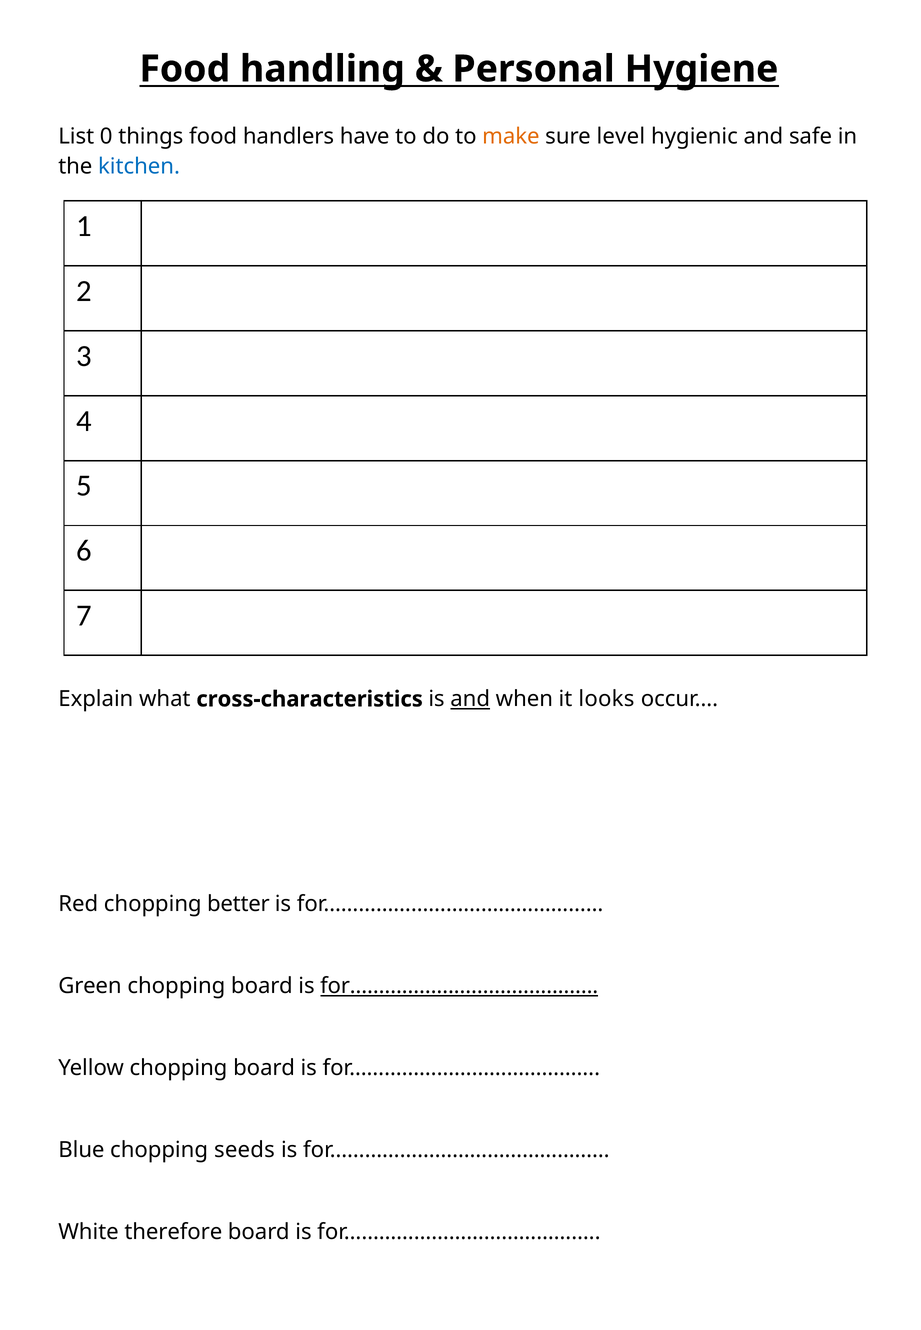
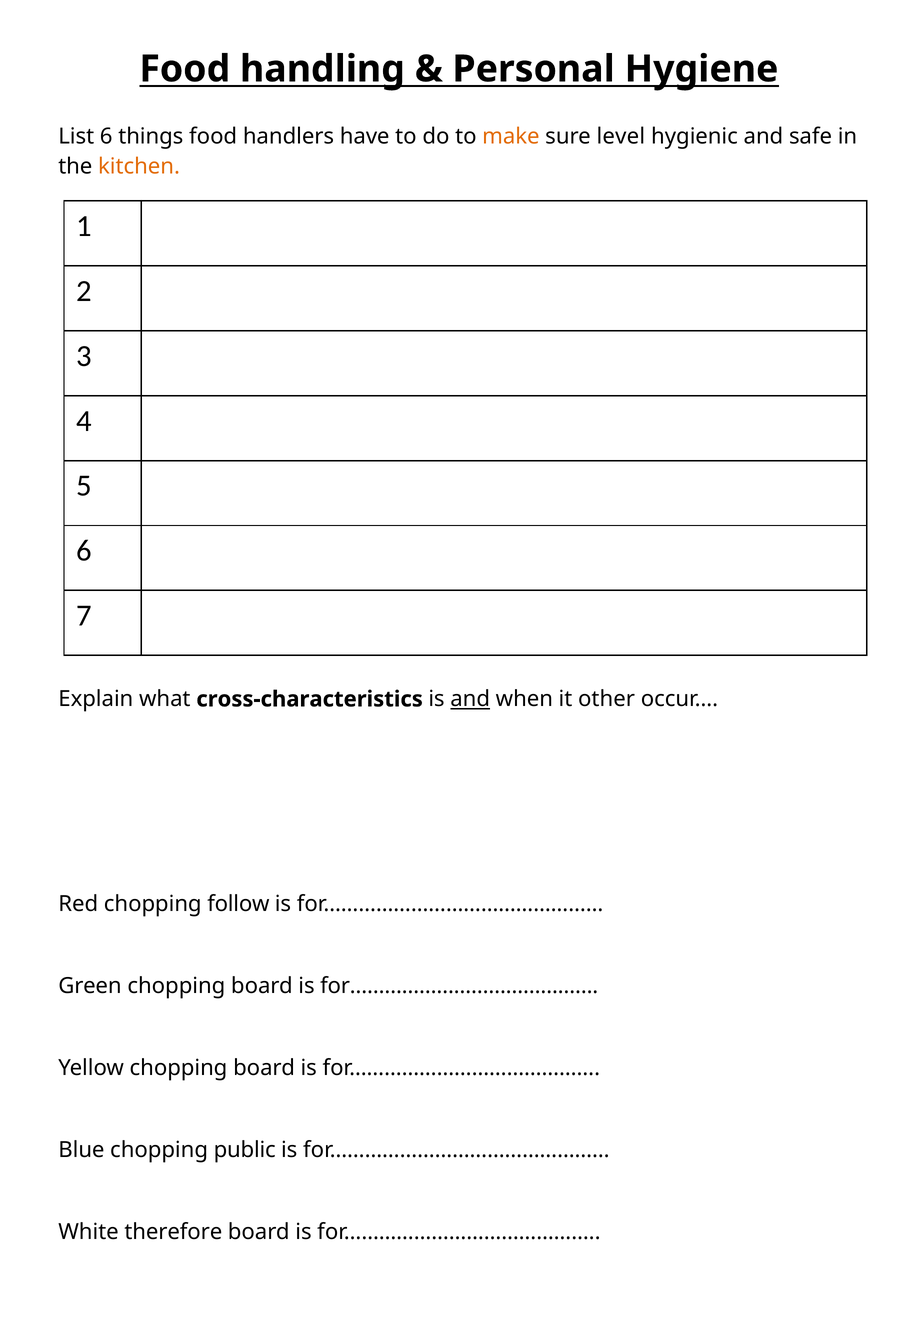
List 0: 0 -> 6
kitchen colour: blue -> orange
looks: looks -> other
better: better -> follow
for…………………………………… at (459, 986) underline: present -> none
seeds: seeds -> public
